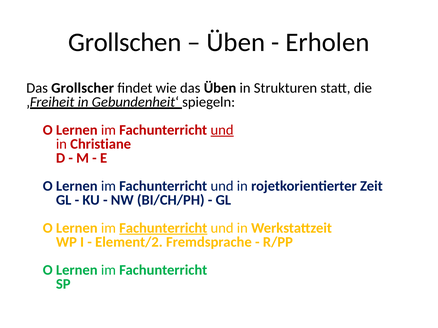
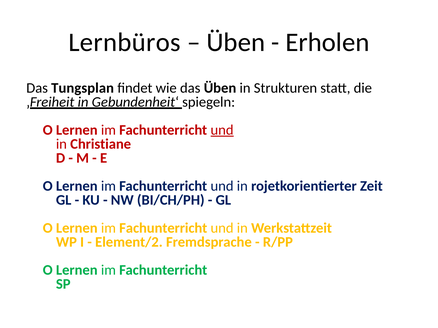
Grollschen: Grollschen -> Lernbüros
Grollscher: Grollscher -> Tungsplan
Fachunterricht at (163, 228) underline: present -> none
